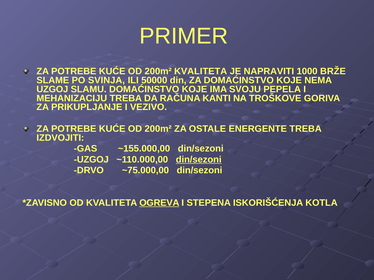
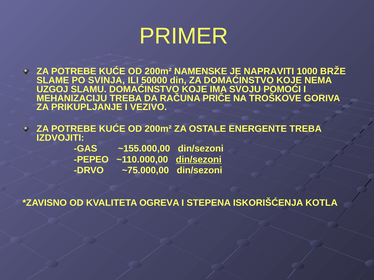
200m² KVALITETA: KVALITETA -> NAMENSKE
PEPELA: PEPELA -> POMOĆI
KANTI: KANTI -> PRIČE
UZGOJ at (91, 160): UZGOJ -> PEPEO
OGREVA underline: present -> none
